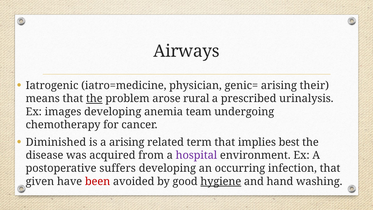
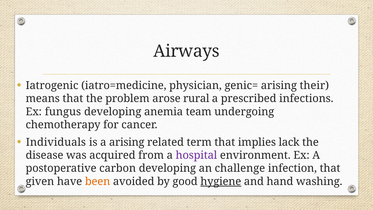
the at (94, 99) underline: present -> none
urinalysis: urinalysis -> infections
images: images -> fungus
Diminished: Diminished -> Individuals
best: best -> lack
suffers: suffers -> carbon
occurring: occurring -> challenge
been colour: red -> orange
